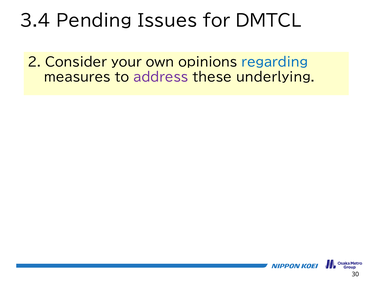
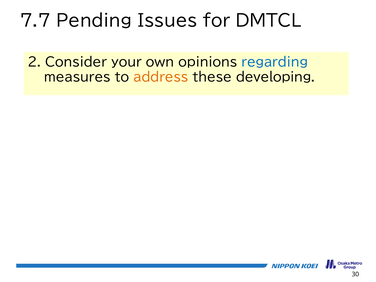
3.4: 3.4 -> 7.7
address colour: purple -> orange
underlying: underlying -> developing
